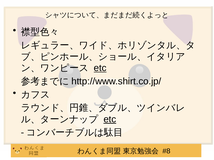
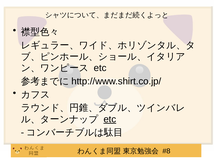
etc at (100, 68) underline: present -> none
